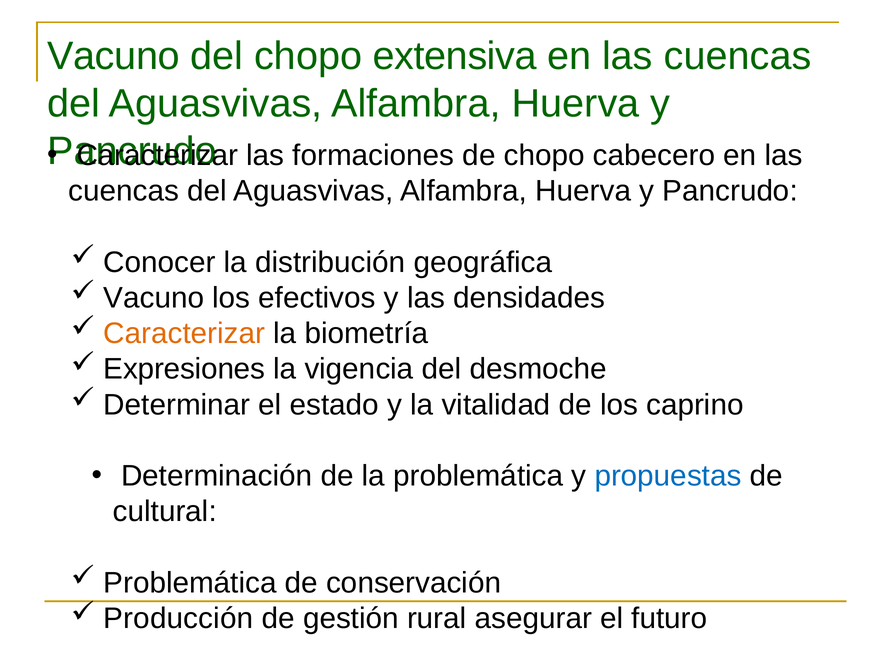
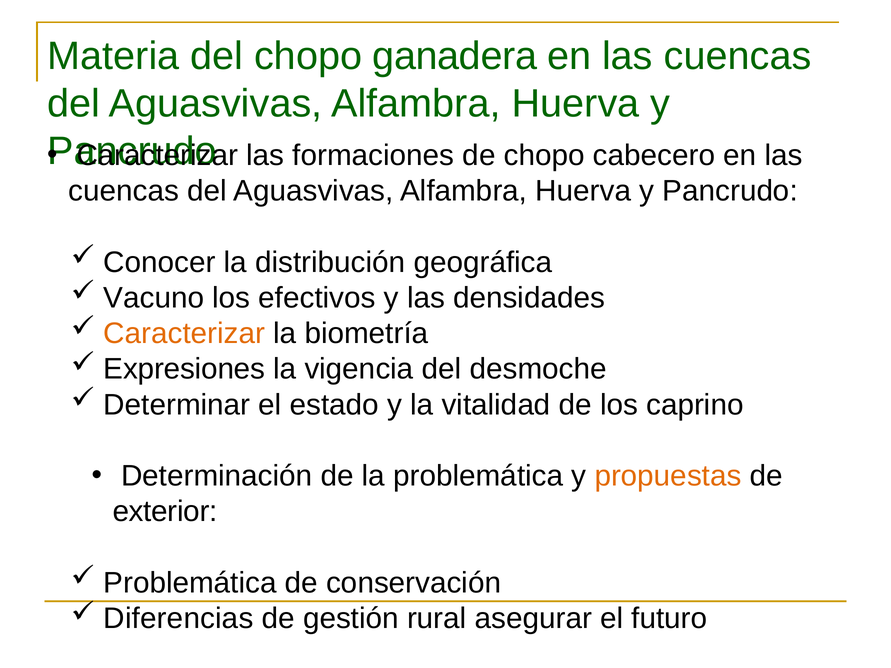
Vacuno at (113, 56): Vacuno -> Materia
extensiva: extensiva -> ganadera
propuestas colour: blue -> orange
cultural: cultural -> exterior
Producción: Producción -> Diferencias
